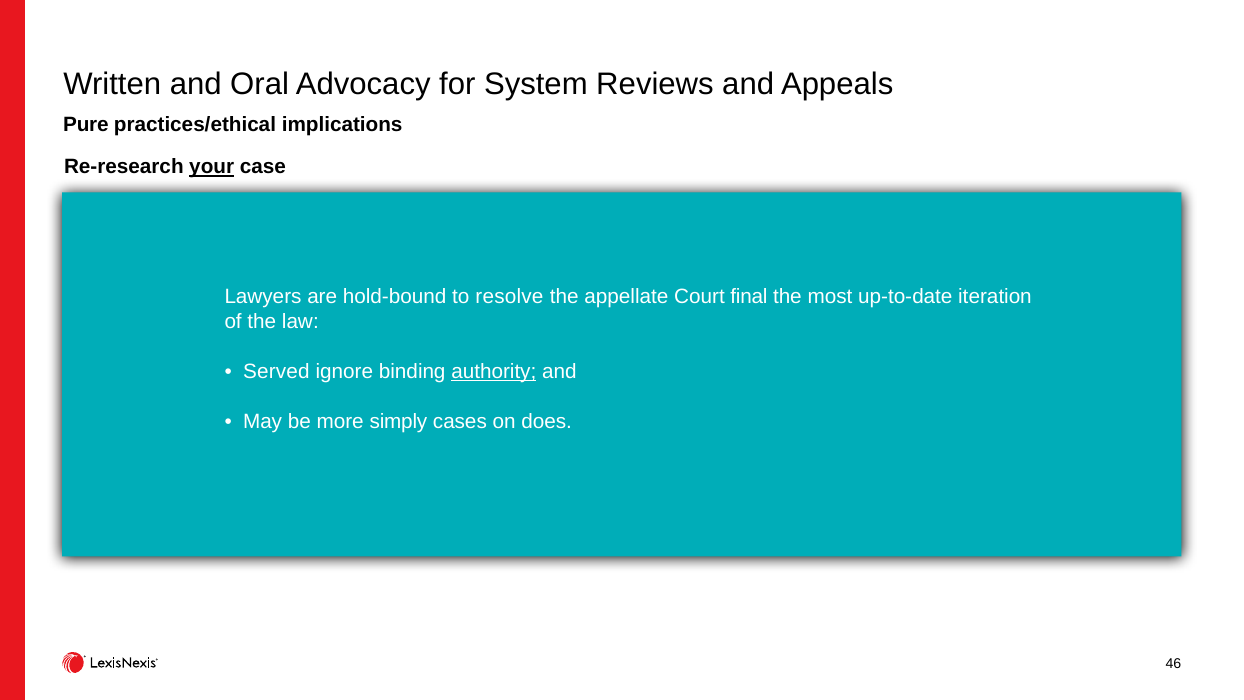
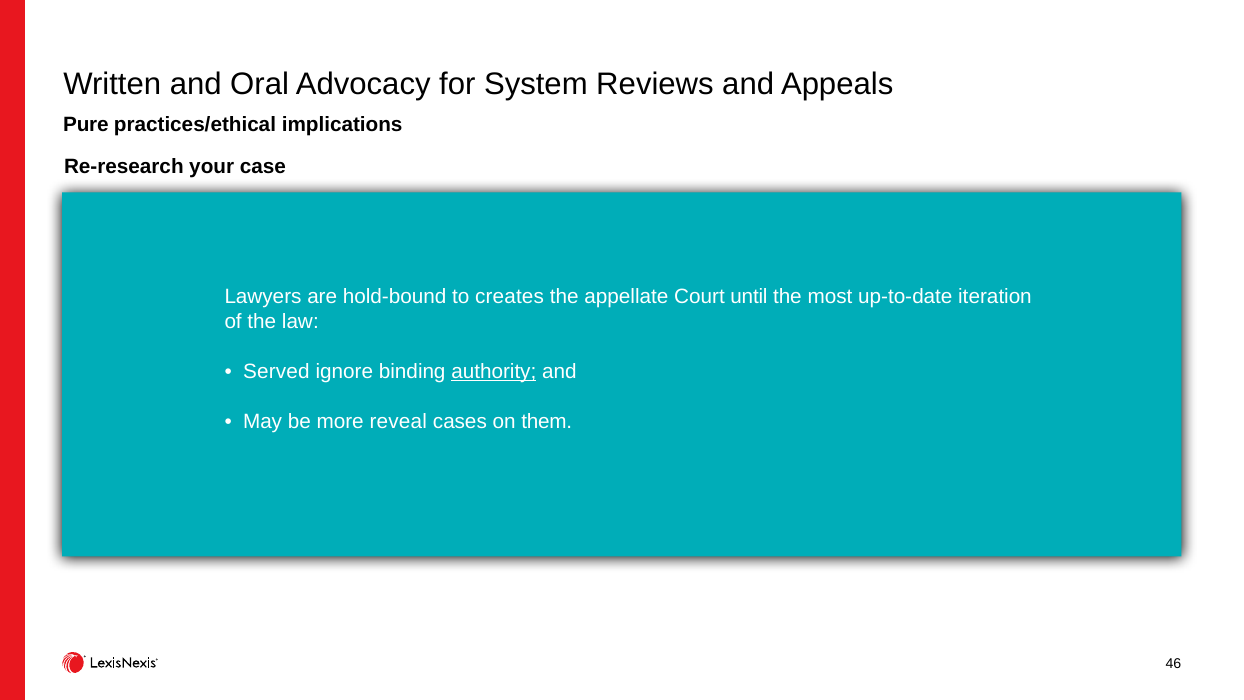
your underline: present -> none
resolve: resolve -> creates
final: final -> until
simply: simply -> reveal
does: does -> them
